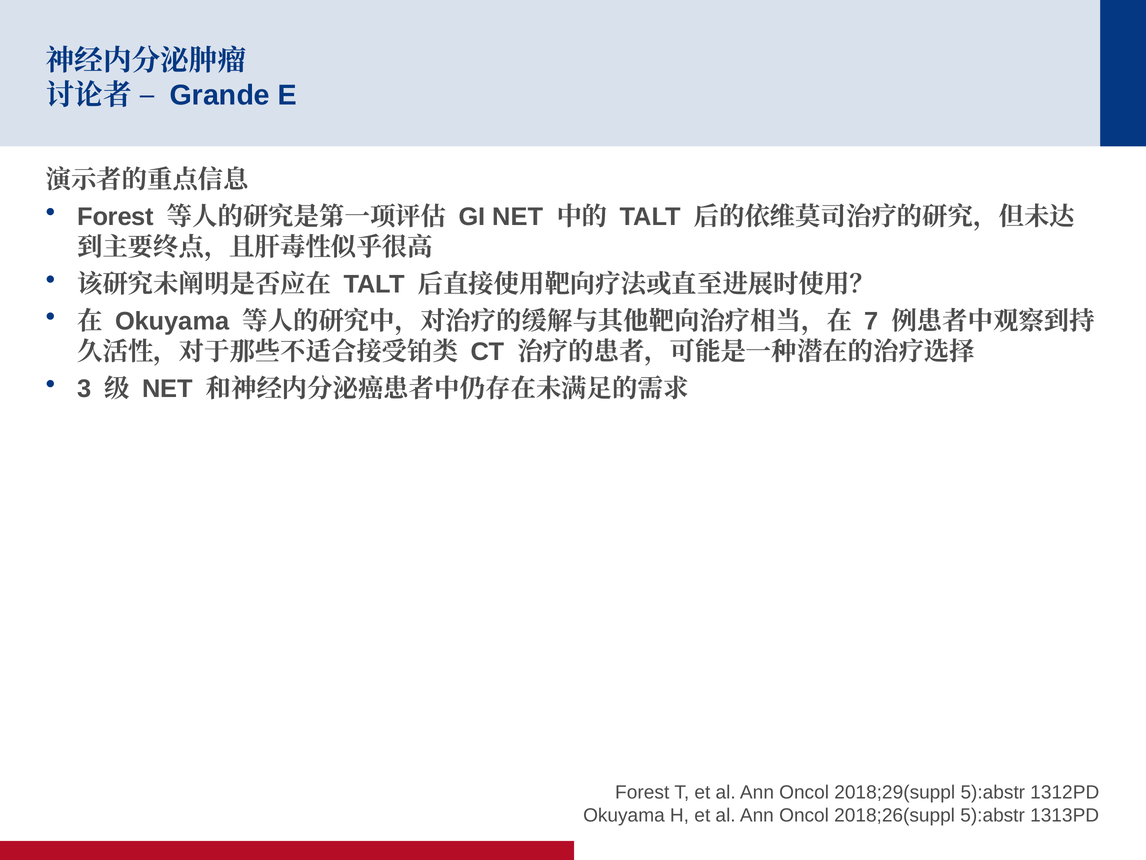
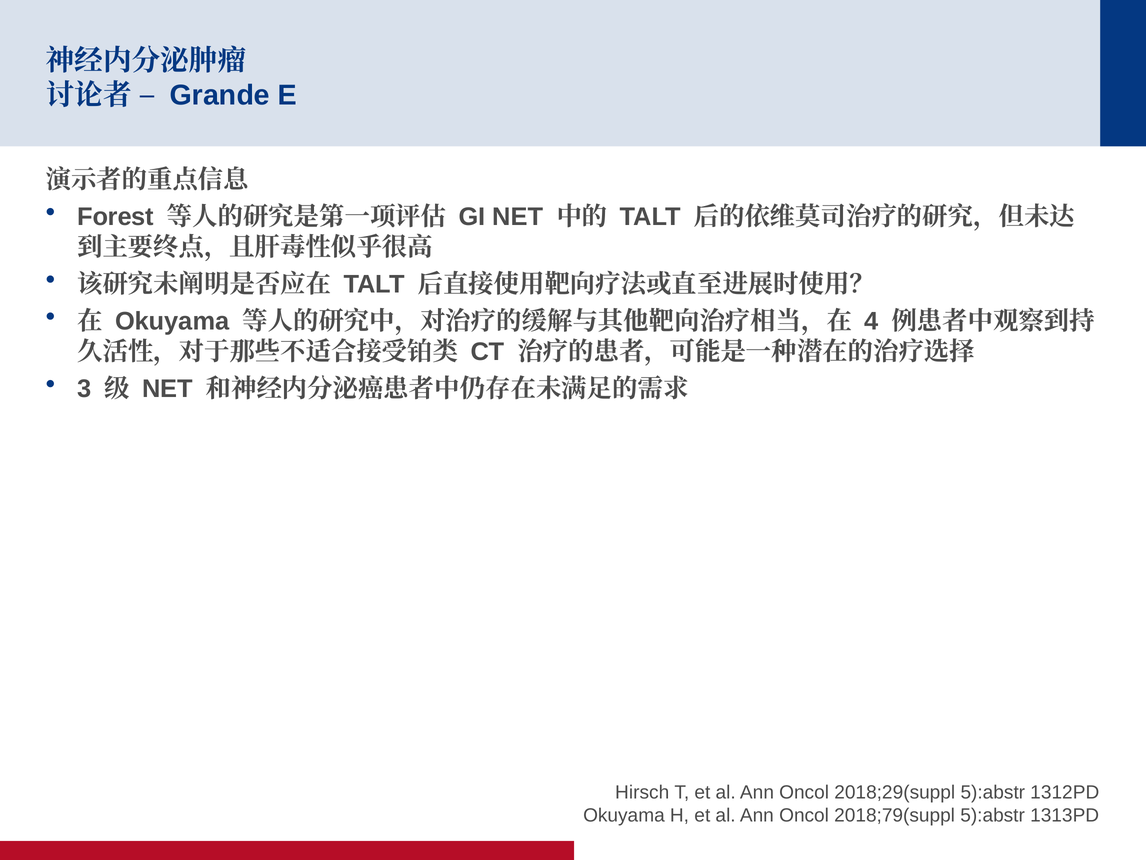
7: 7 -> 4
Forest at (642, 792): Forest -> Hirsch
2018;26(suppl: 2018;26(suppl -> 2018;79(suppl
